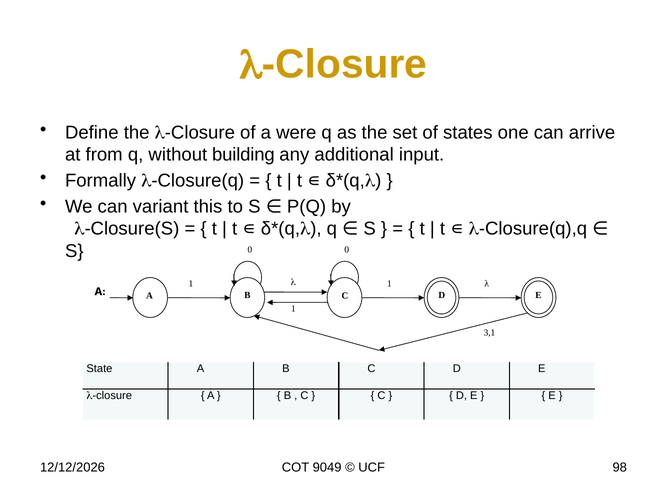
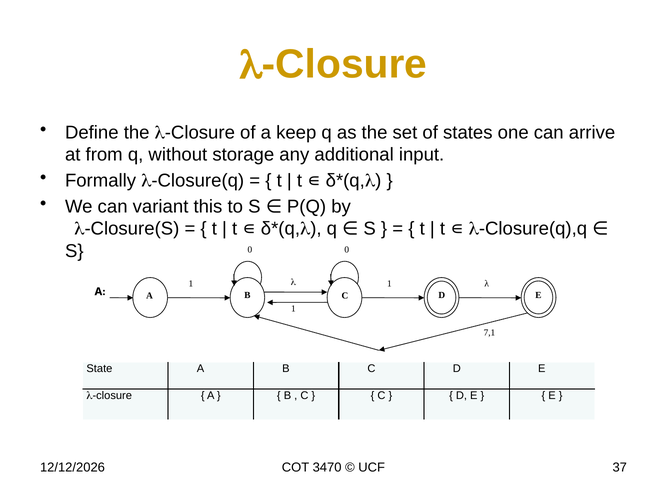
were: were -> keep
building: building -> storage
3,1: 3,1 -> 7,1
9049: 9049 -> 3470
98: 98 -> 37
